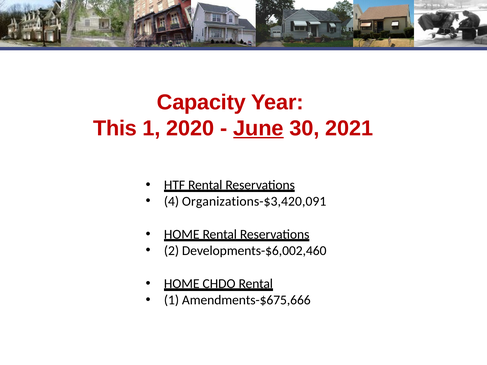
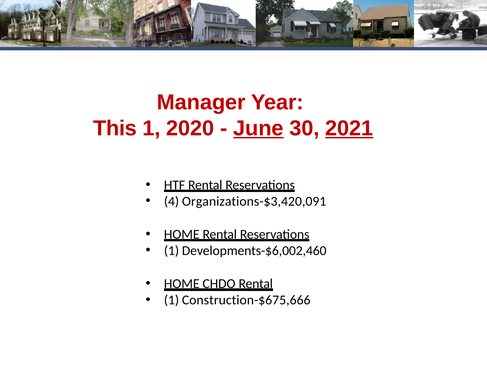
Capacity: Capacity -> Manager
2021 underline: none -> present
2 at (171, 251): 2 -> 1
Amendments-$675,666: Amendments-$675,666 -> Construction-$675,666
